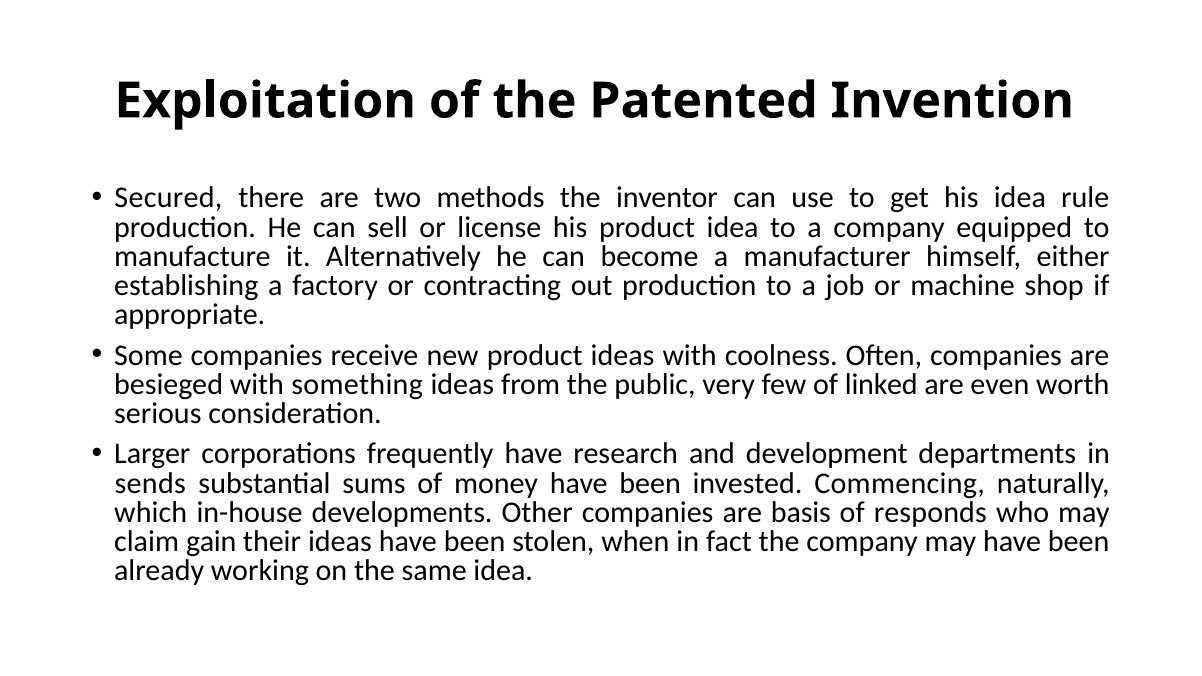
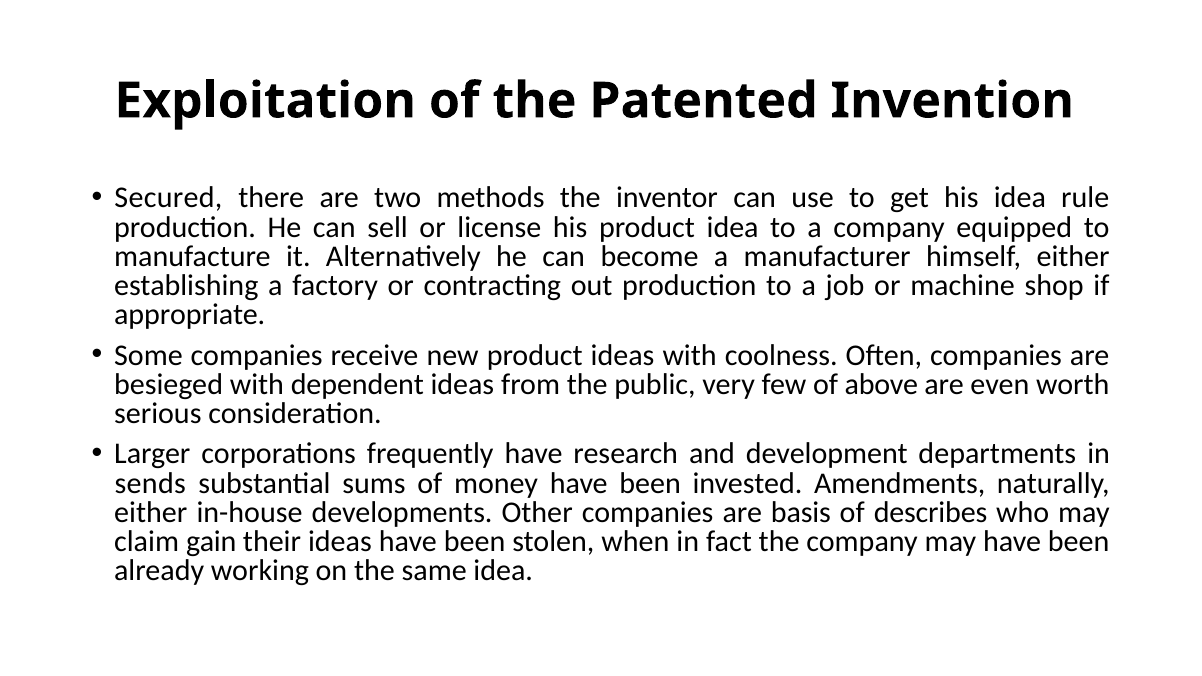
something: something -> dependent
linked: linked -> above
Commencing: Commencing -> Amendments
which at (151, 513): which -> either
responds: responds -> describes
